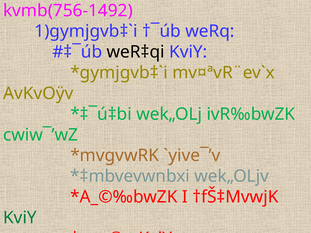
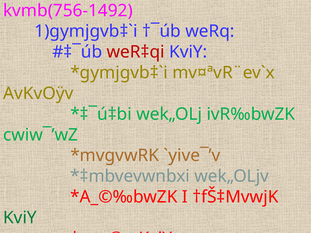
weR‡qi colour: black -> red
